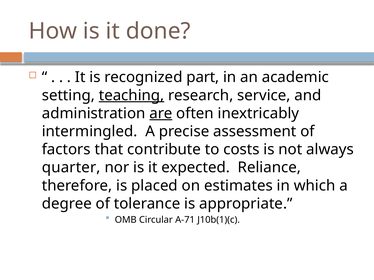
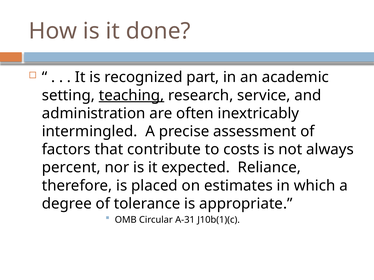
are underline: present -> none
quarter: quarter -> percent
A-71: A-71 -> A-31
